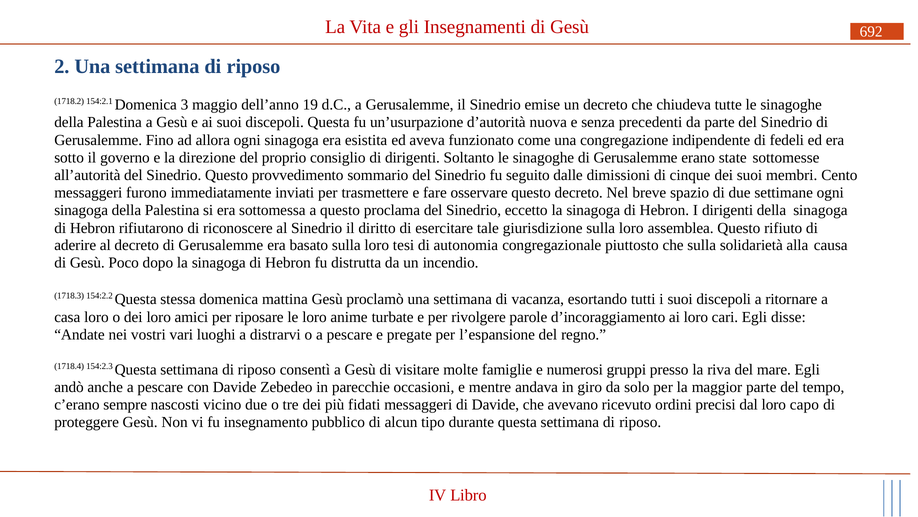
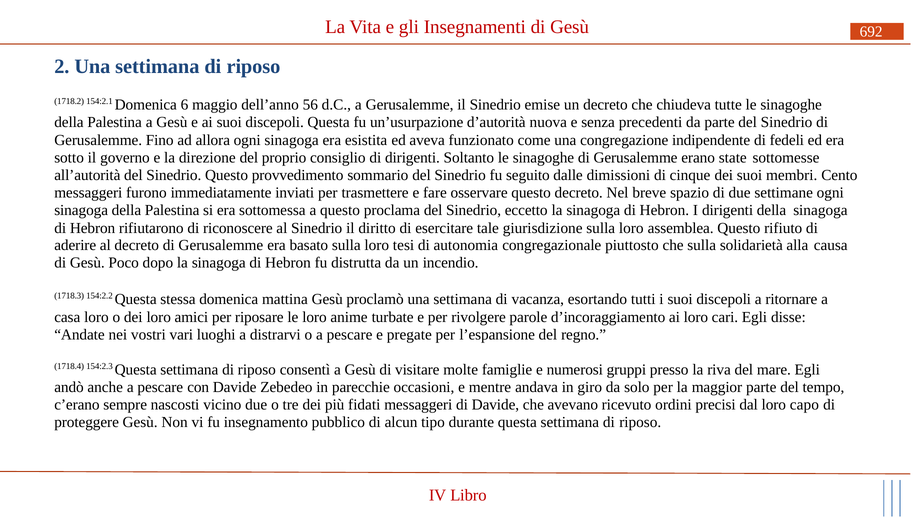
3: 3 -> 6
19: 19 -> 56
